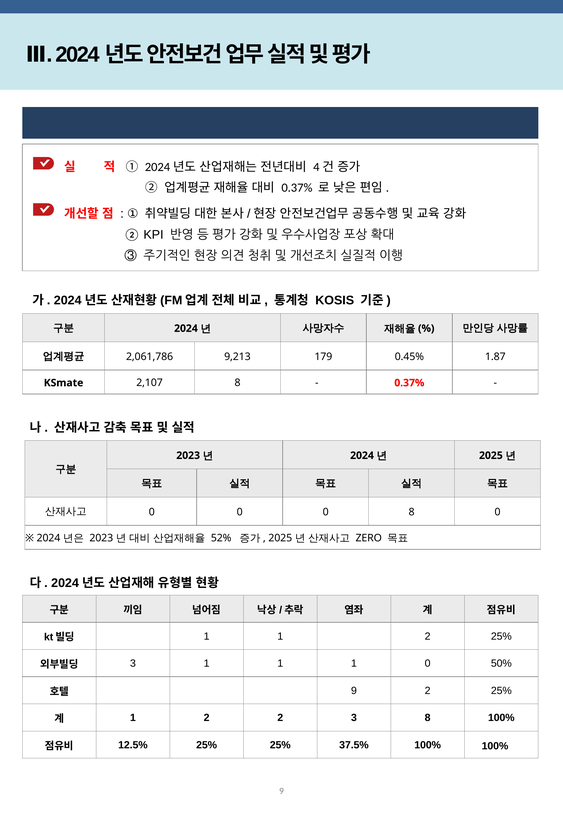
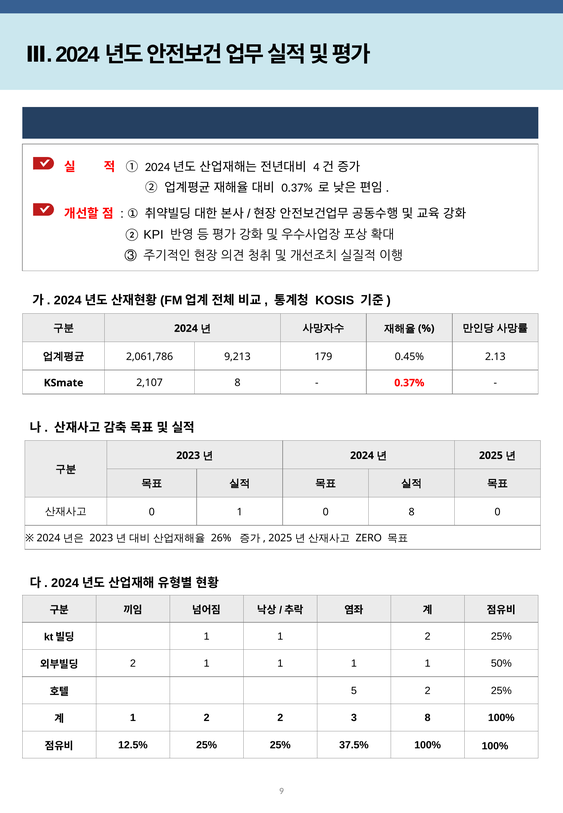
1.87: 1.87 -> 2.13
0 at (240, 512): 0 -> 1
52%: 52% -> 26%
3 at (133, 664): 3 -> 2
1 1 1 0: 0 -> 1
9 at (354, 691): 9 -> 5
